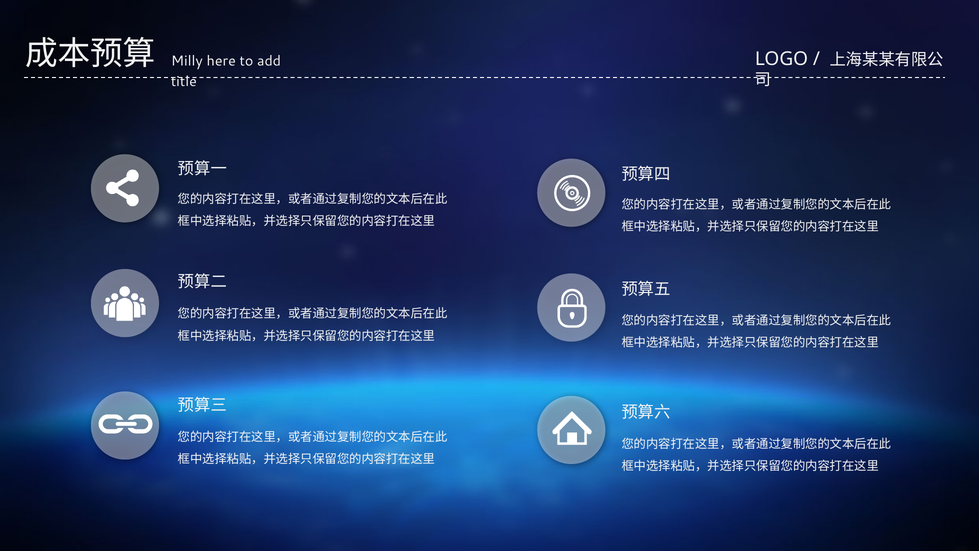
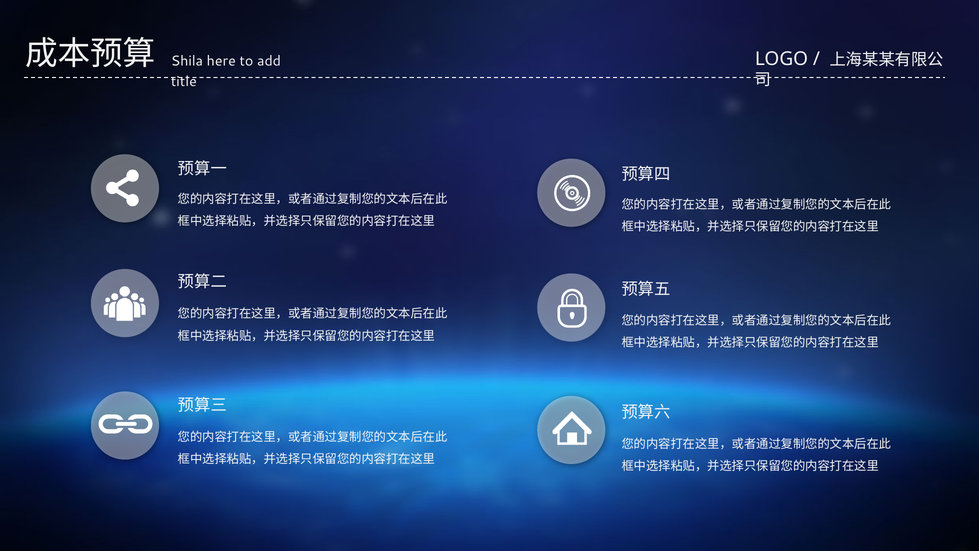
Milly: Milly -> Shila
